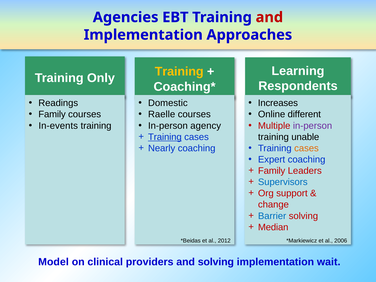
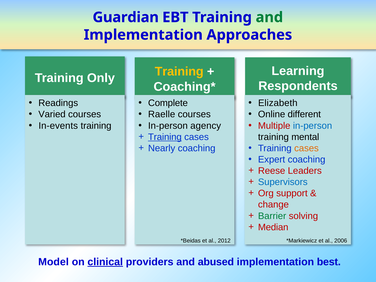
Agencies: Agencies -> Guardian
and at (269, 17) colour: red -> green
Domestic: Domestic -> Complete
Increases: Increases -> Elizabeth
Family at (52, 114): Family -> Varied
in-person at (313, 126) colour: purple -> blue
unable: unable -> mental
Family at (272, 171): Family -> Reese
Barrier colour: blue -> green
clinical underline: none -> present
and solving: solving -> abused
wait: wait -> best
